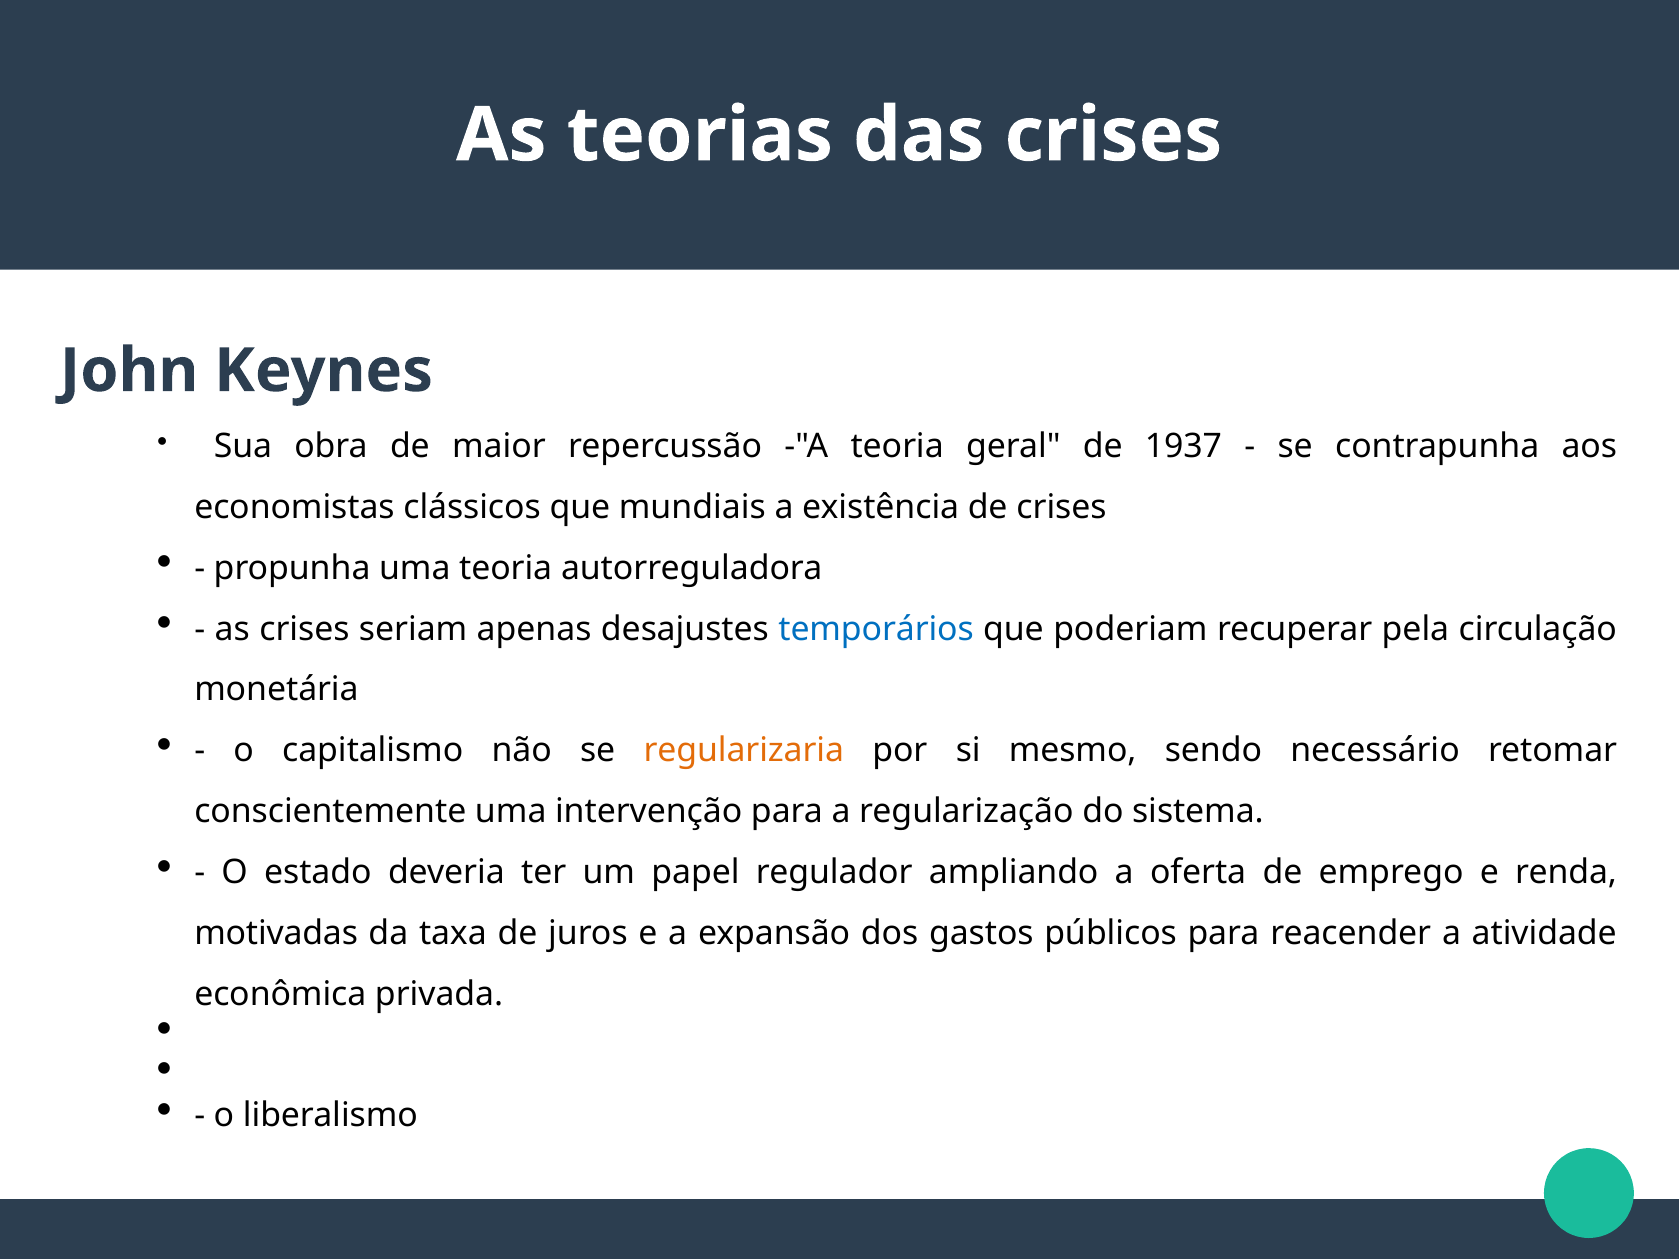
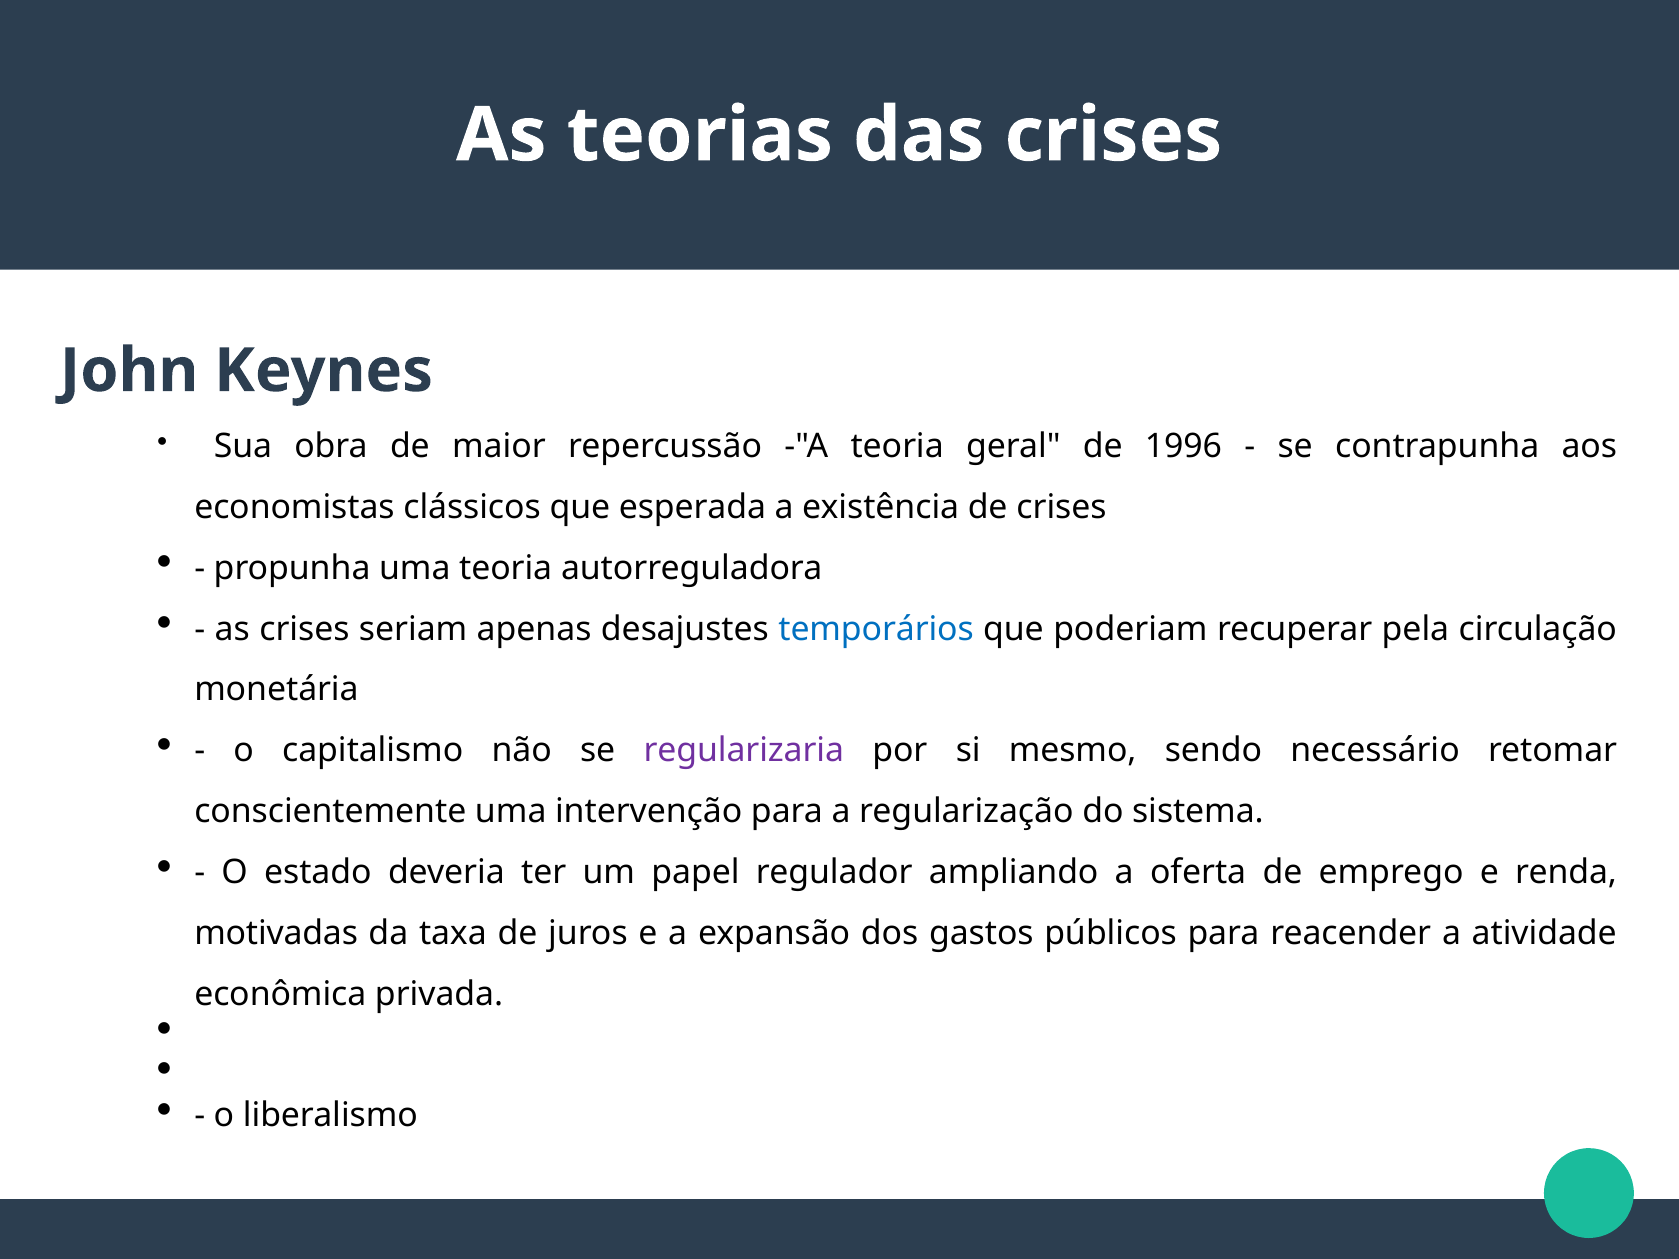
1937: 1937 -> 1996
mundiais: mundiais -> esperada
regularizaria colour: orange -> purple
